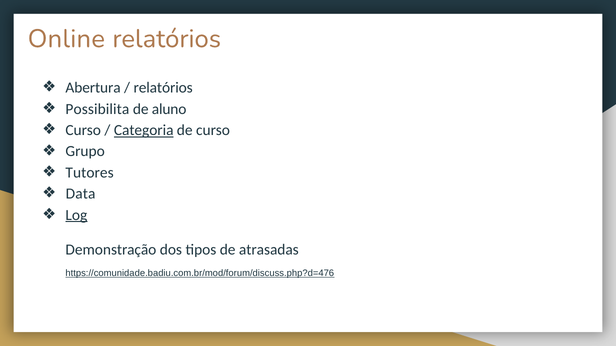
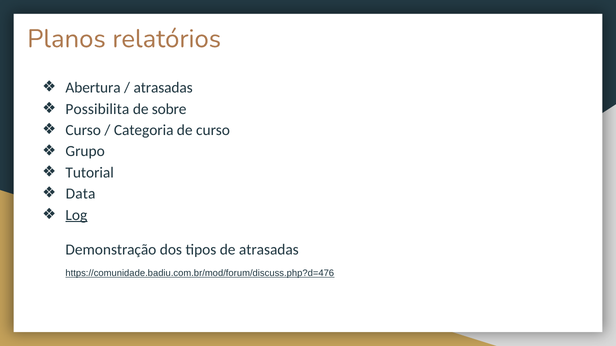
Online: Online -> Planos
relatórios at (163, 88): relatórios -> atrasadas
aluno: aluno -> sobre
Categoria underline: present -> none
Tutores: Tutores -> Tutorial
